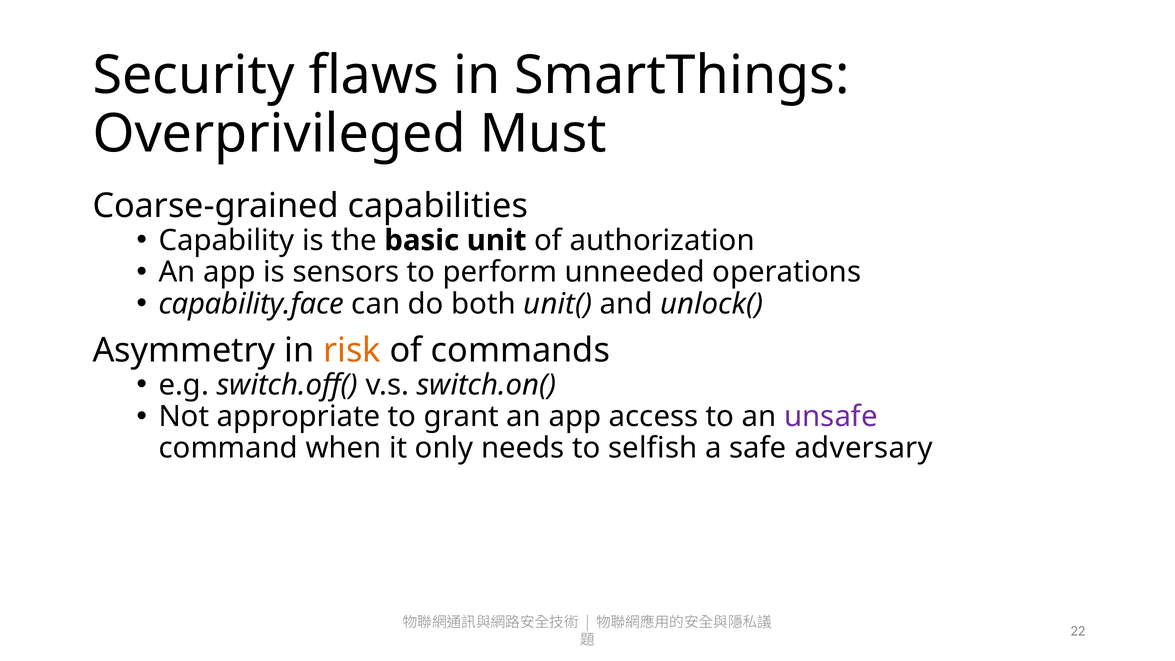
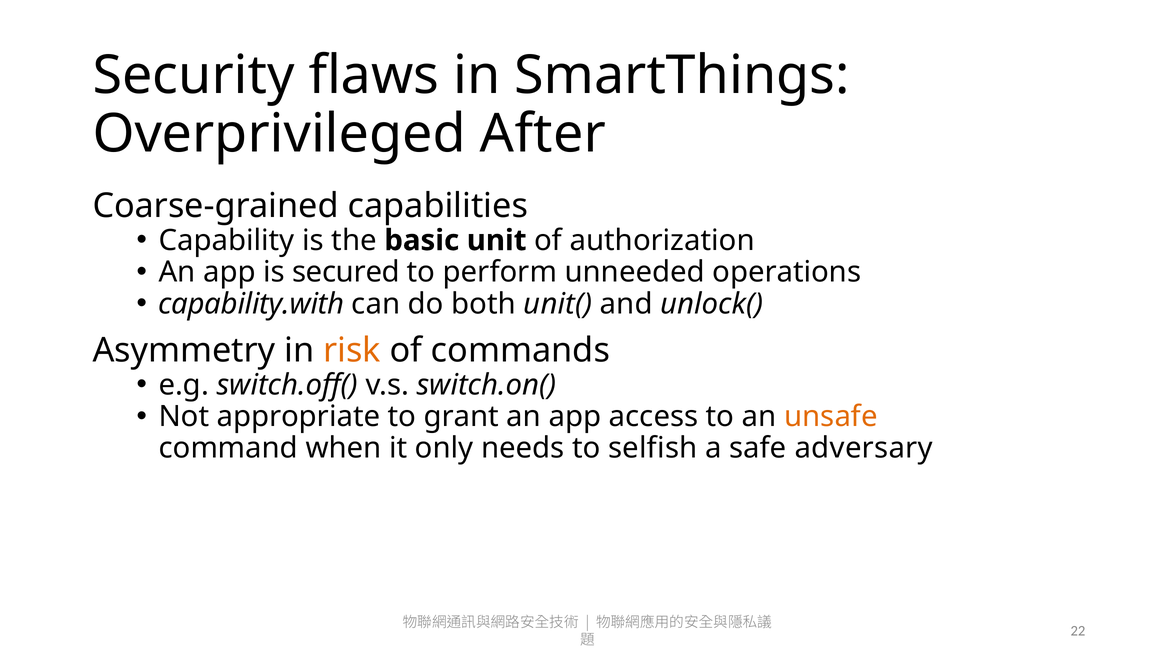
Must: Must -> After
sensors: sensors -> secured
capability.face: capability.face -> capability.with
unsafe colour: purple -> orange
